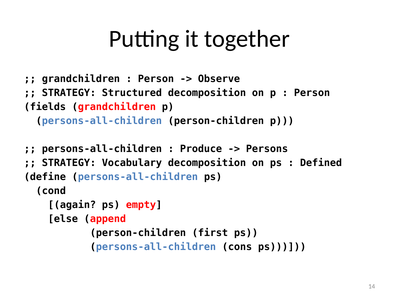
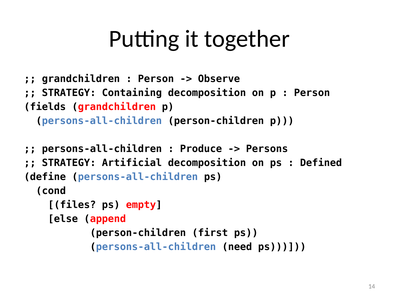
Structured: Structured -> Containing
Vocabulary: Vocabulary -> Artificial
again: again -> files
cons: cons -> need
